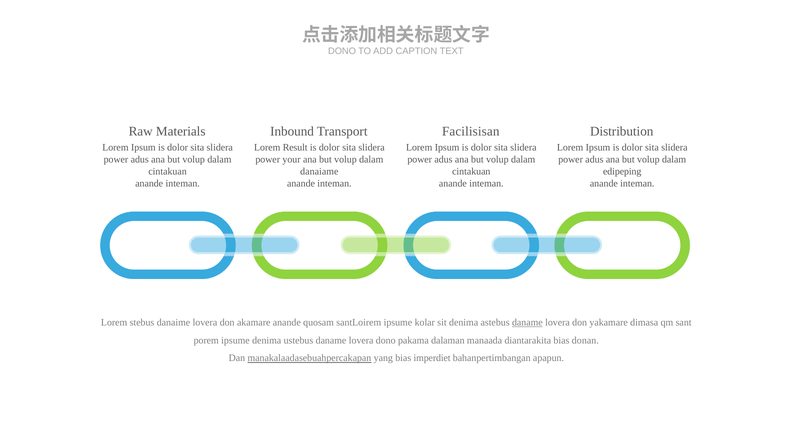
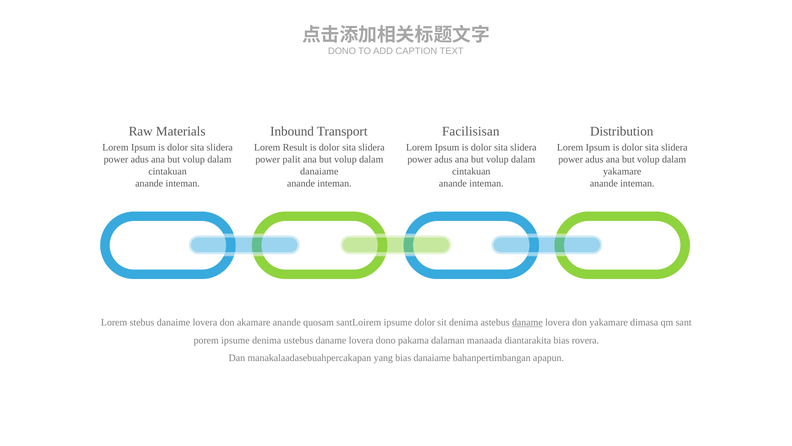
your: your -> palit
edipeping at (622, 171): edipeping -> yakamare
ipsume kolar: kolar -> dolor
donan: donan -> rovera
manakalaadasebuahpercakapan underline: present -> none
bias imperdiet: imperdiet -> danaiame
